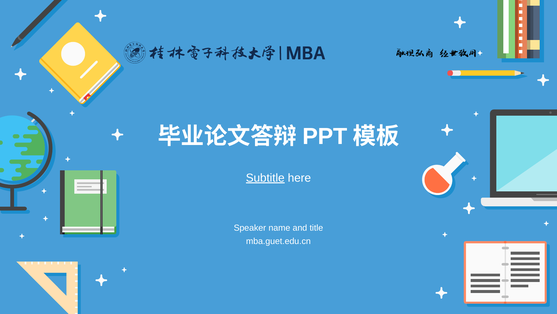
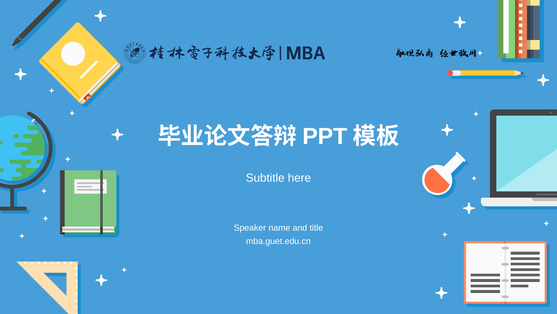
Subtitle underline: present -> none
